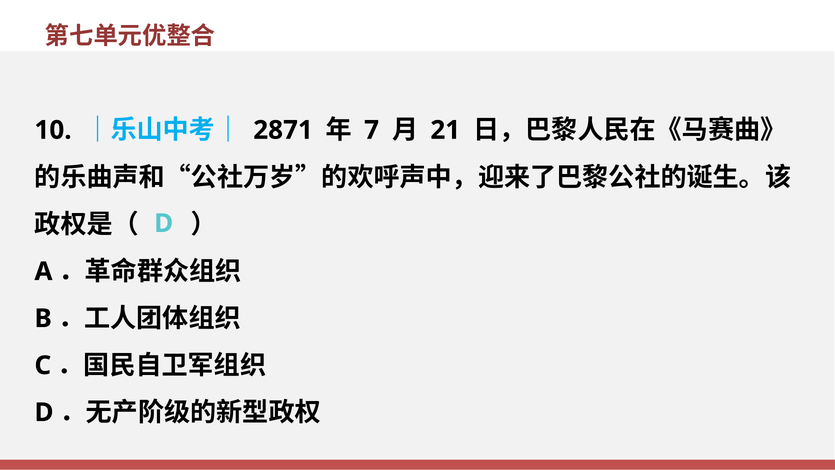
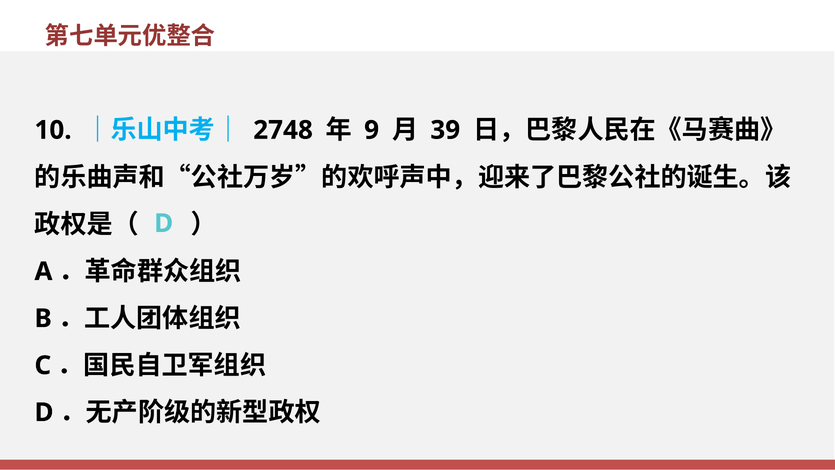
2871: 2871 -> 2748
7: 7 -> 9
21: 21 -> 39
